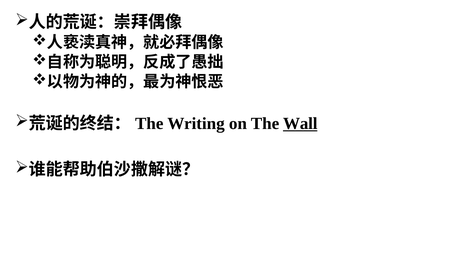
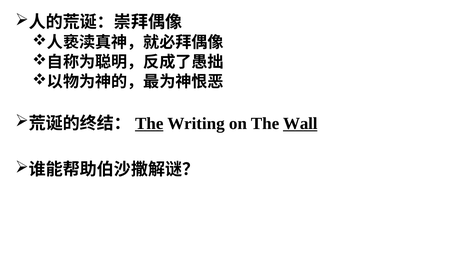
The at (149, 124) underline: none -> present
